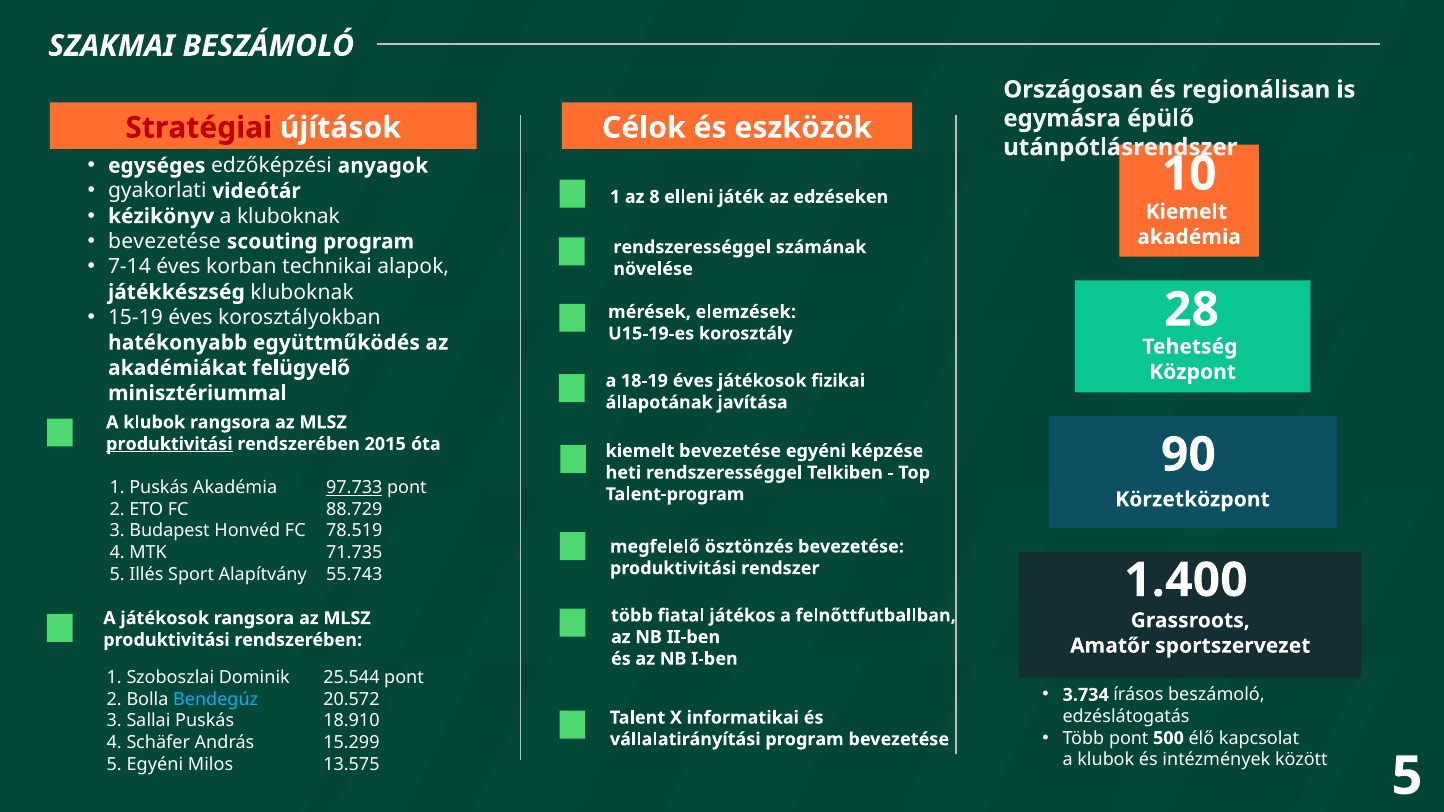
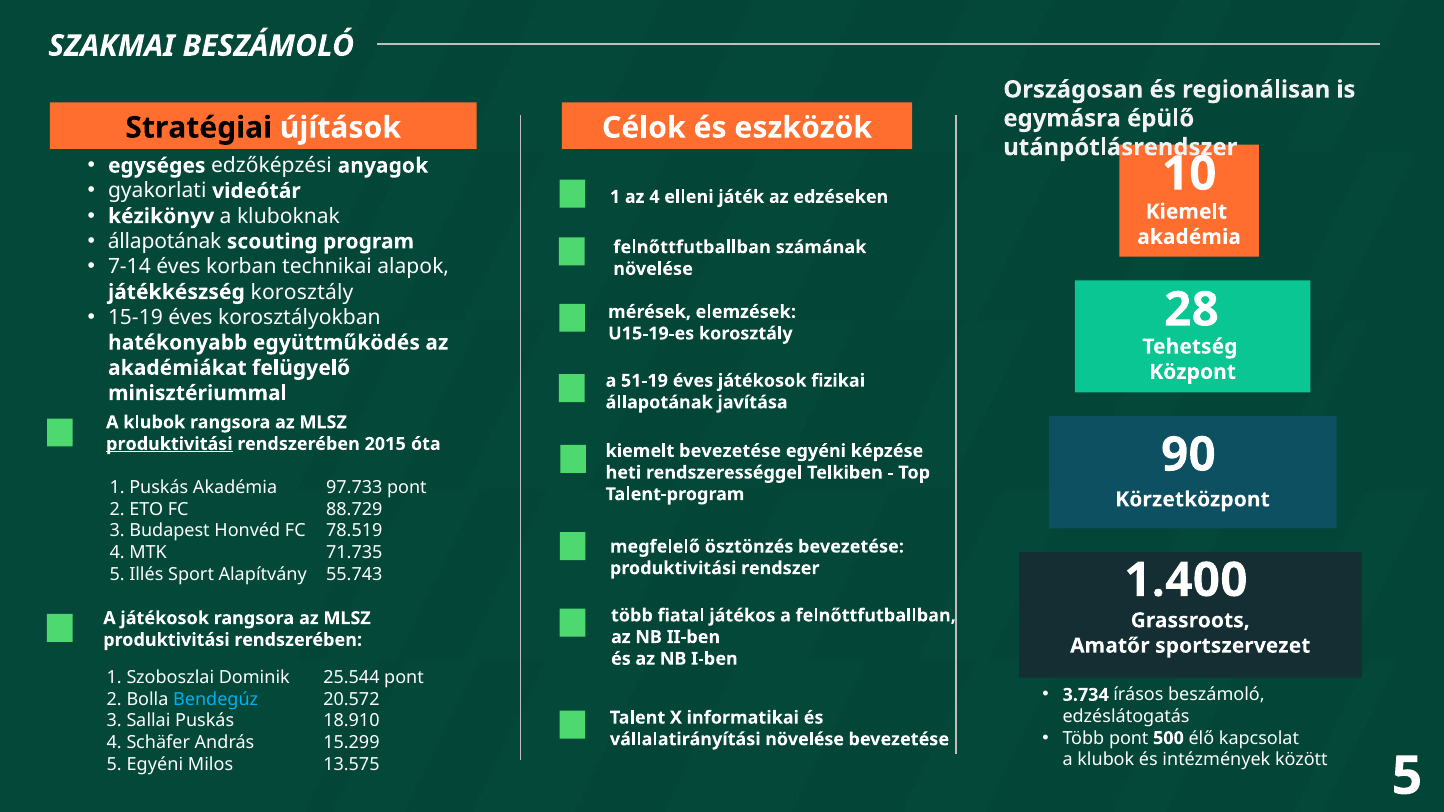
Stratégiai colour: red -> black
az 8: 8 -> 4
bevezetése at (164, 242): bevezetése -> állapotának
rendszerességgel at (692, 247): rendszerességgel -> felnőttfutballban
játékkészség kluboknak: kluboknak -> korosztály
18-19: 18-19 -> 51-19
97.733 underline: present -> none
vállalatirányítási program: program -> növelése
